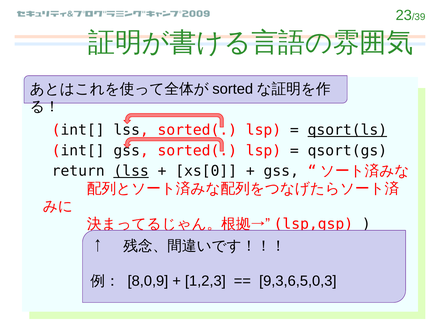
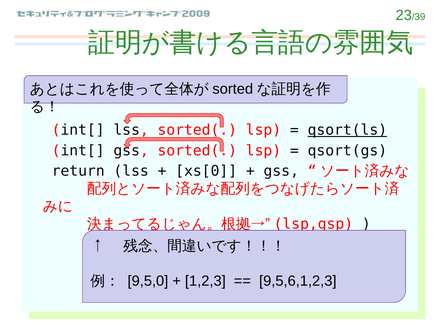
lss at (131, 171) underline: present -> none
8,0,9: 8,0,9 -> 9,5,0
9,3,6,5,0,3: 9,3,6,5,0,3 -> 9,5,6,1,2,3
